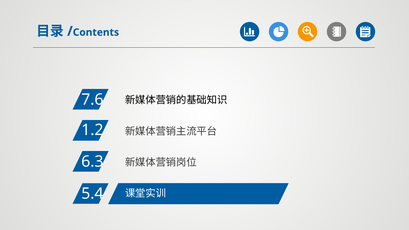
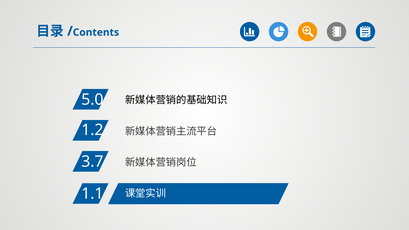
7.6: 7.6 -> 5.0
6.3: 6.3 -> 3.7
5.4: 5.4 -> 1.1
